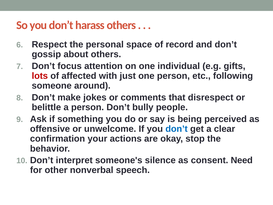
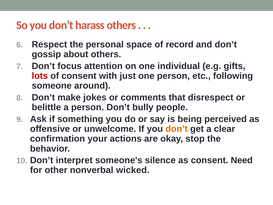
of affected: affected -> consent
don’t at (177, 129) colour: blue -> orange
speech: speech -> wicked
